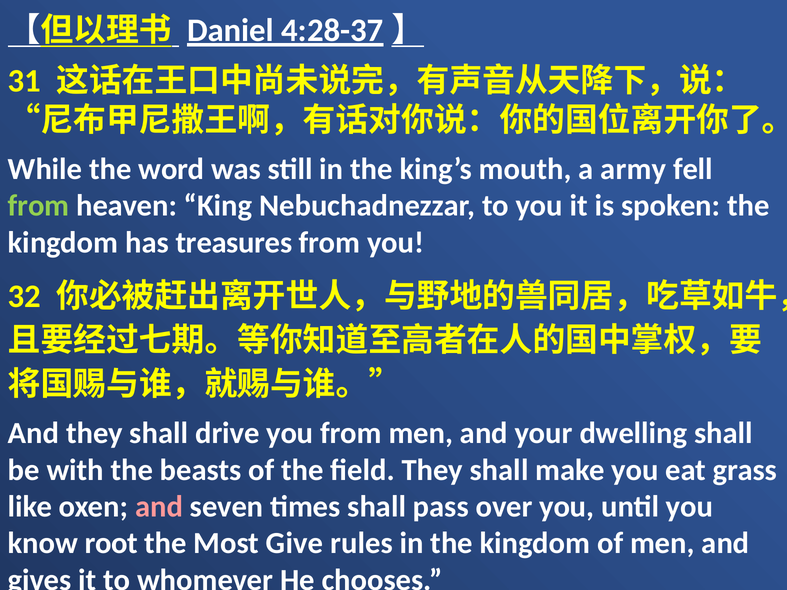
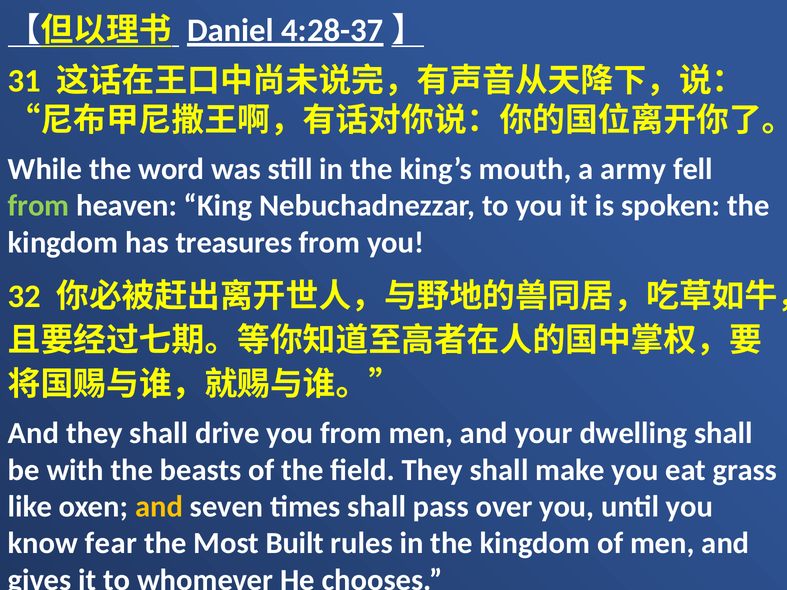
and at (159, 507) colour: pink -> yellow
root: root -> fear
Give: Give -> Built
